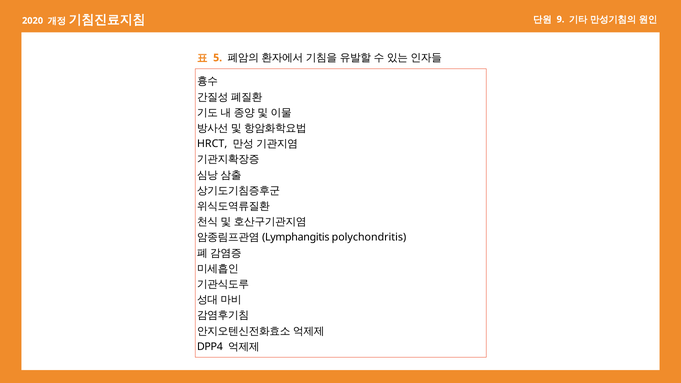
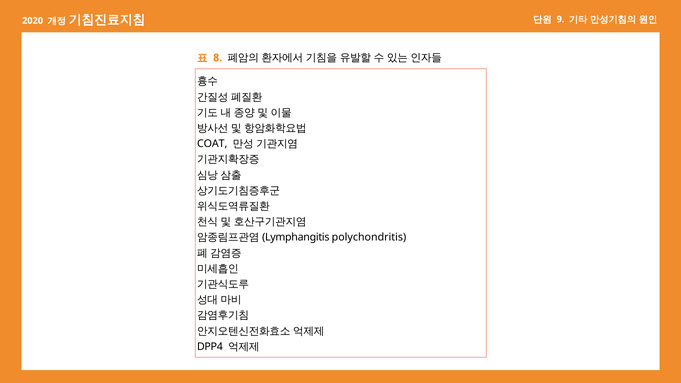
5: 5 -> 8
HRCT: HRCT -> COAT
